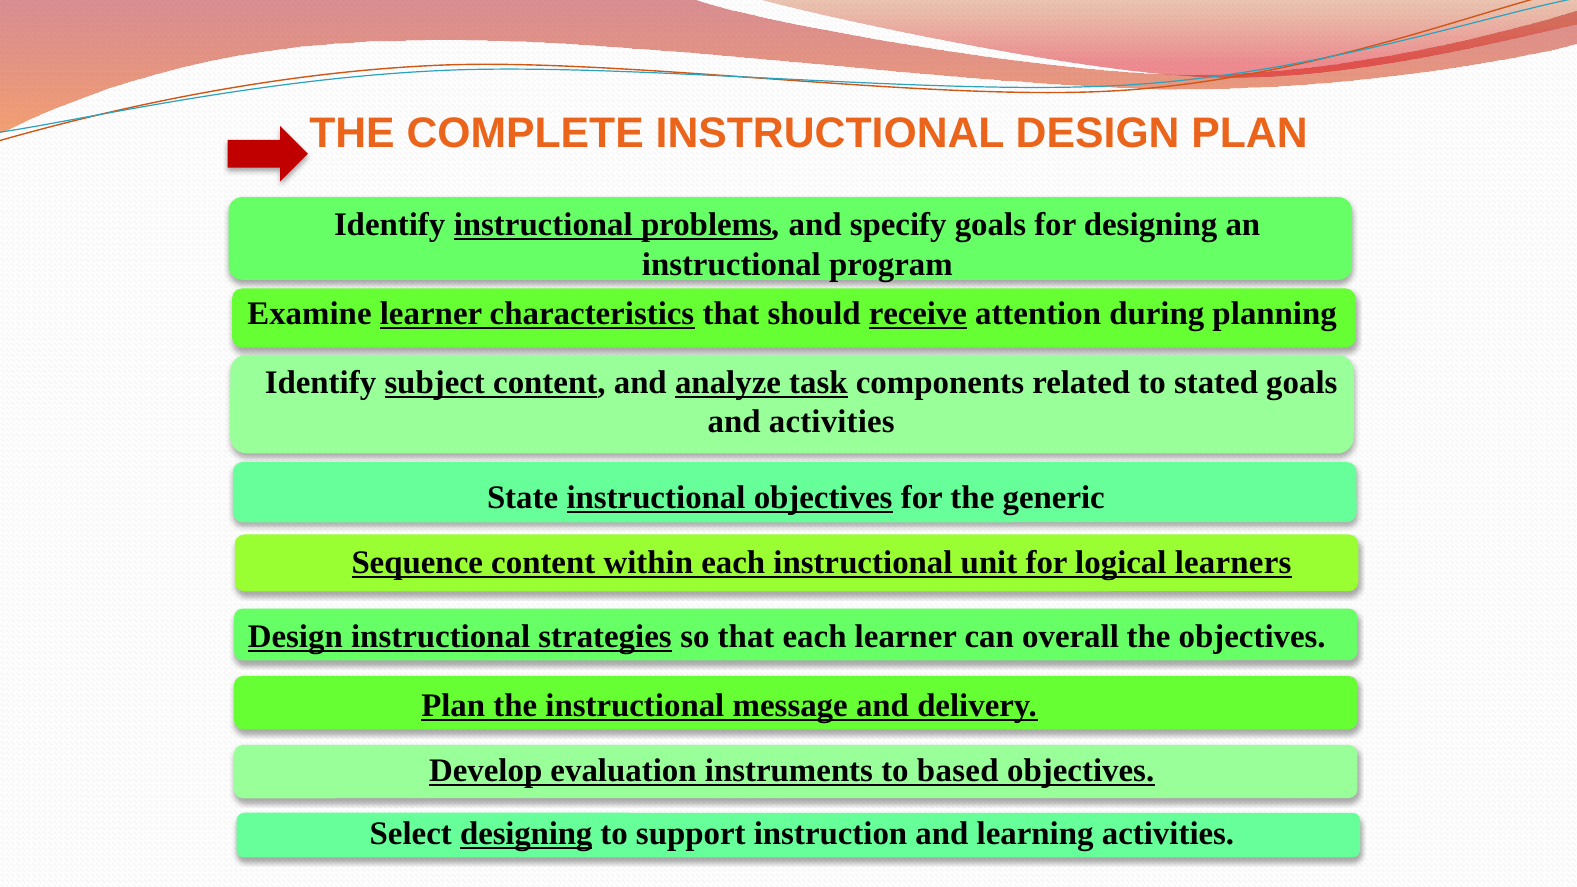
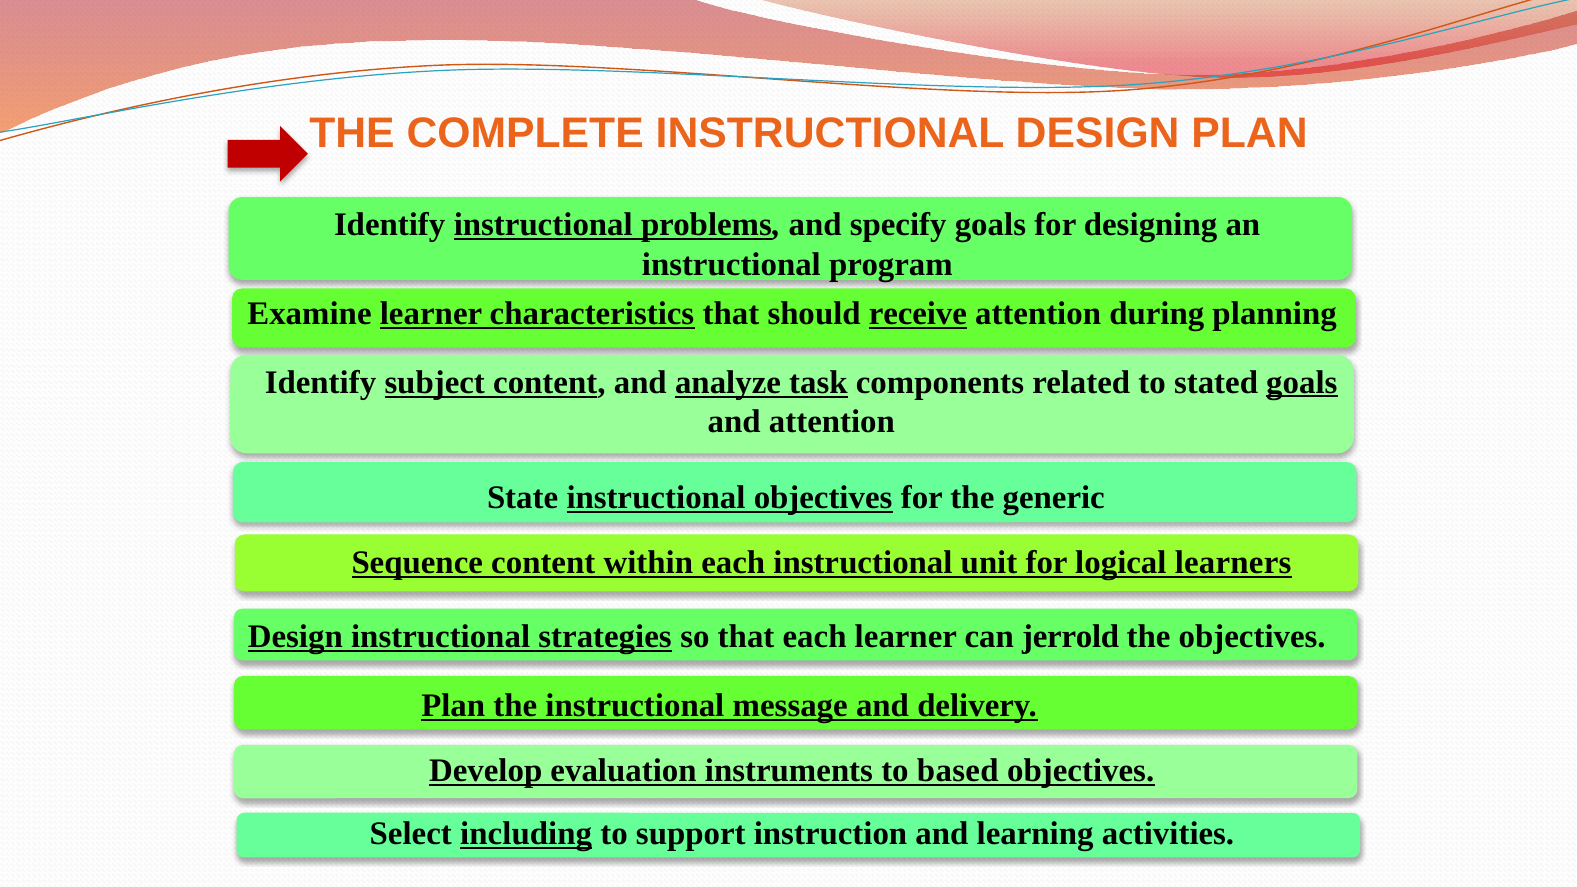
goals at (1302, 382) underline: none -> present
and activities: activities -> attention
overall: overall -> jerrold
Select designing: designing -> including
